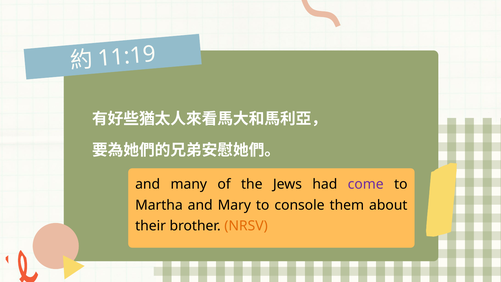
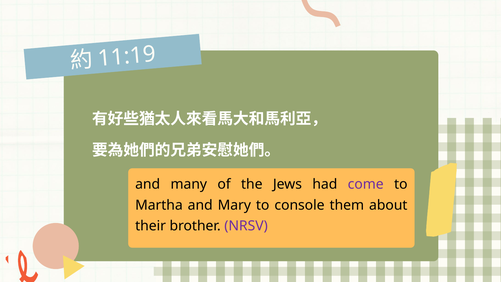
NRSV colour: orange -> purple
